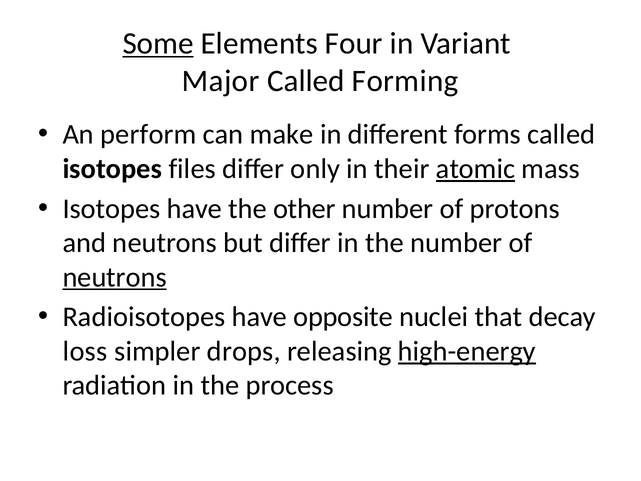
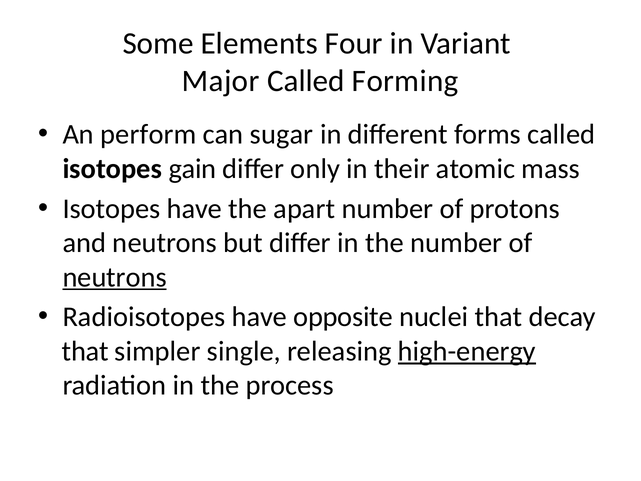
Some underline: present -> none
make: make -> sugar
files: files -> gain
atomic underline: present -> none
other: other -> apart
loss at (85, 351): loss -> that
drops: drops -> single
